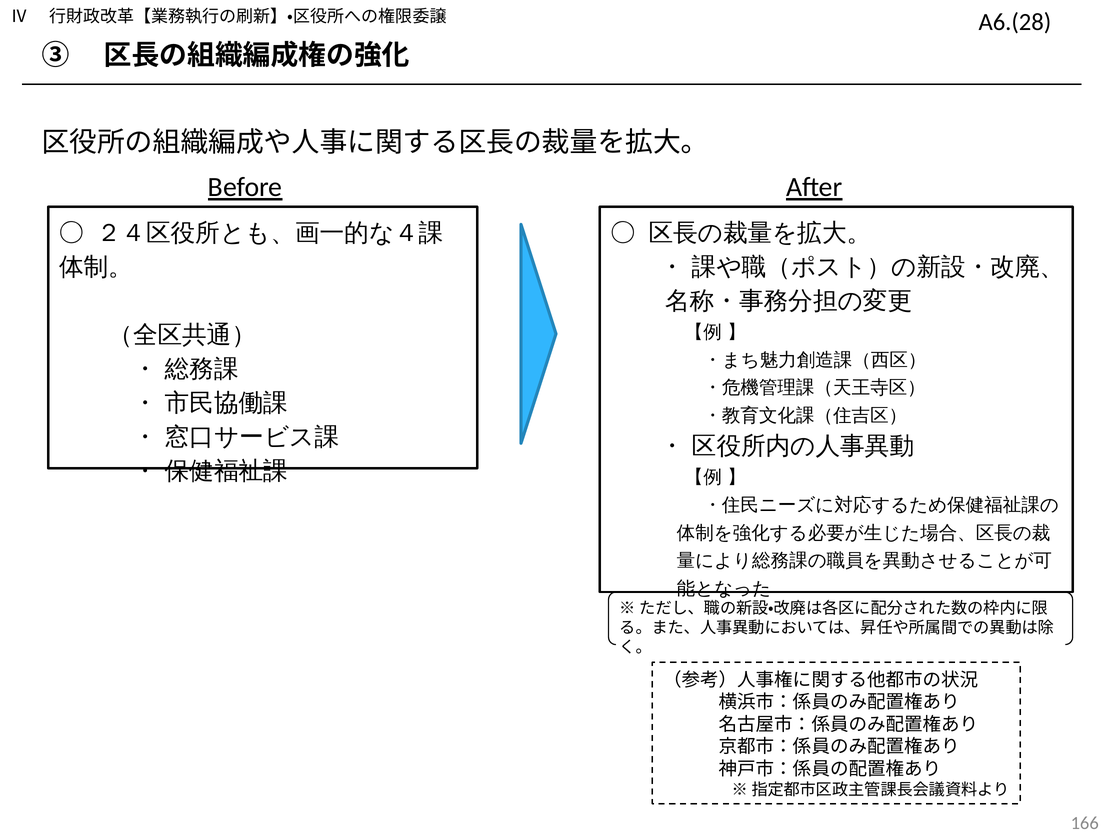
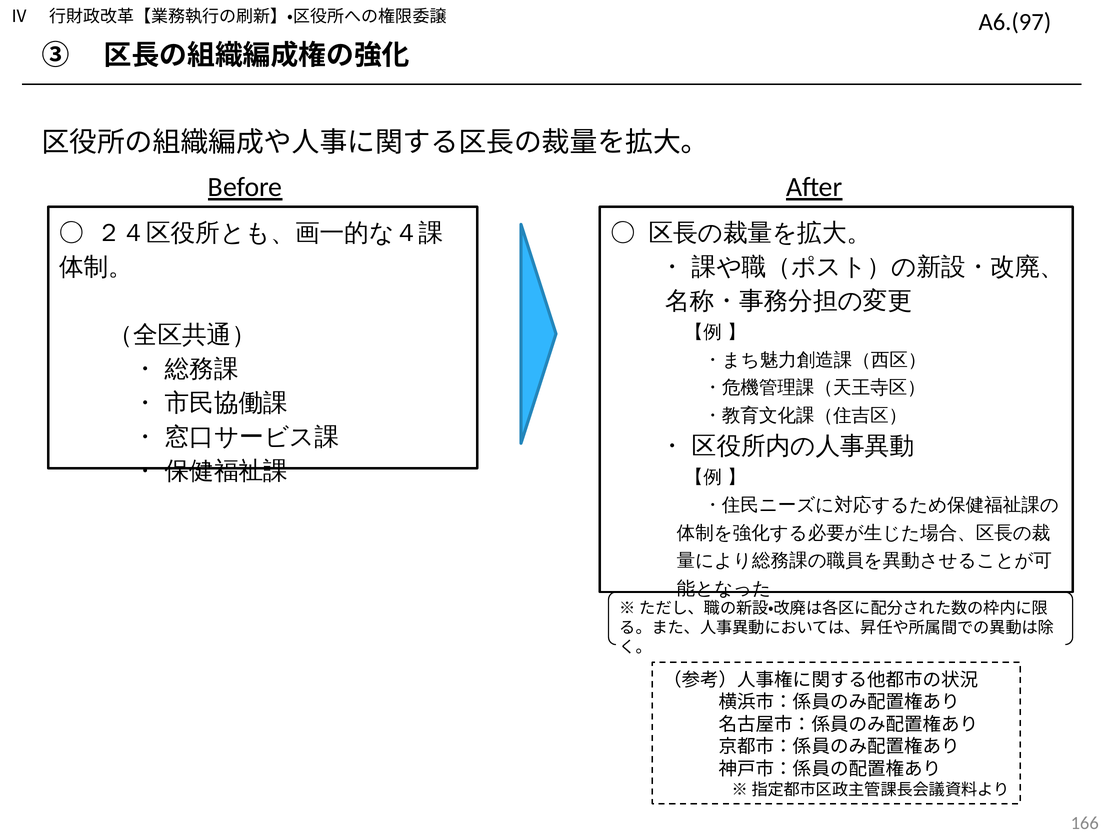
A6.(28: A6.(28 -> A6.(97
